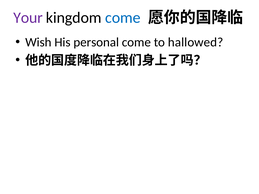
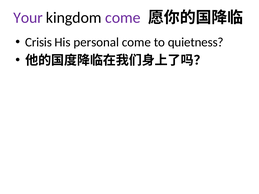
come at (123, 18) colour: blue -> purple
Wish: Wish -> Crisis
hallowed: hallowed -> quietness
